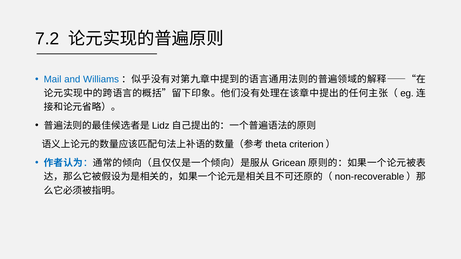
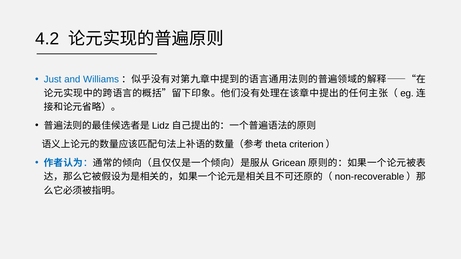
7.2: 7.2 -> 4.2
Mail: Mail -> Just
